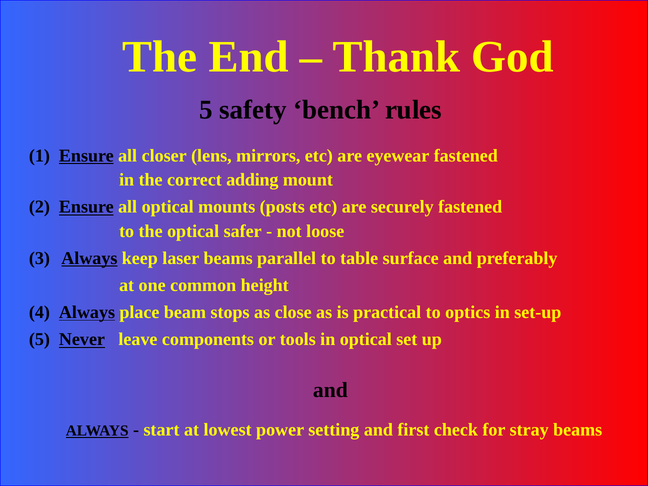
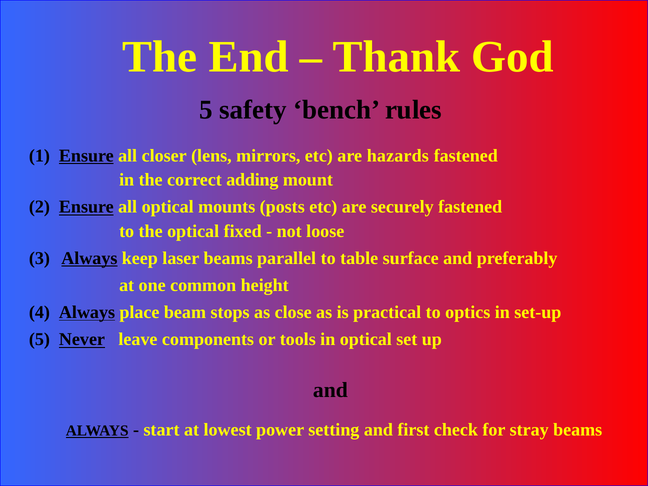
eyewear: eyewear -> hazards
safer: safer -> fixed
